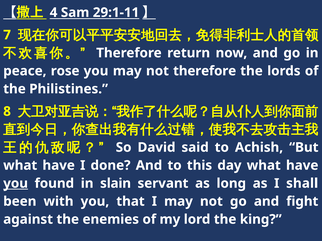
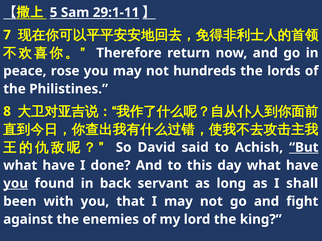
4: 4 -> 5
not therefore: therefore -> hundreds
But underline: none -> present
slain: slain -> back
